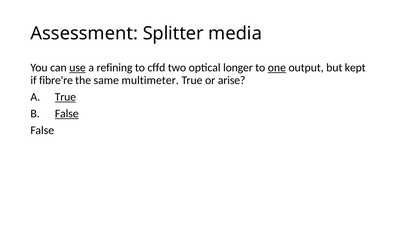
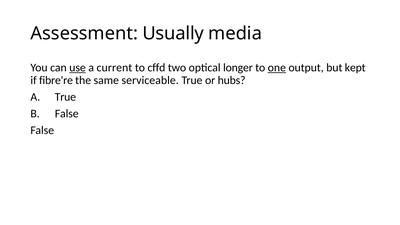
Splitter: Splitter -> Usually
refining: refining -> current
multimeter: multimeter -> serviceable
arise: arise -> hubs
True at (65, 97) underline: present -> none
False at (67, 114) underline: present -> none
